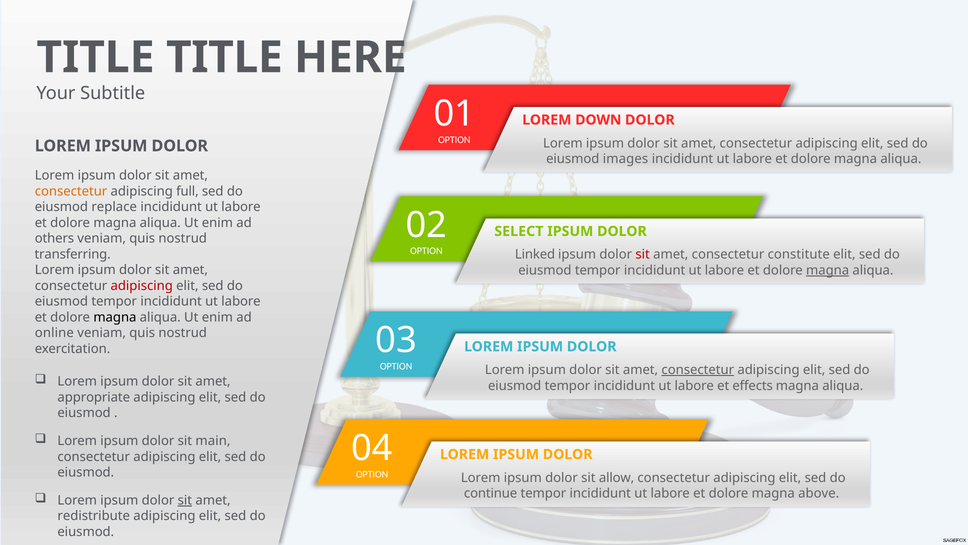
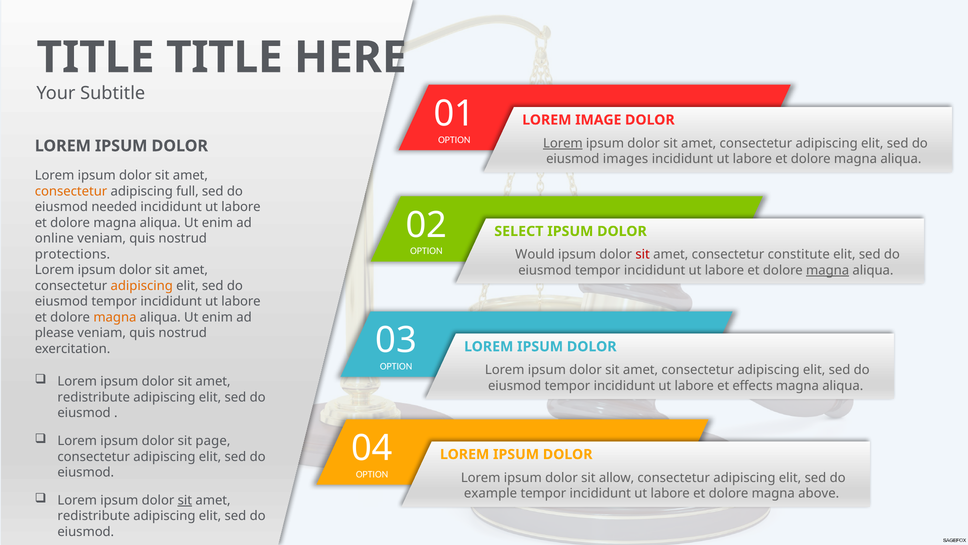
DOWN: DOWN -> IMAGE
Lorem at (563, 143) underline: none -> present
replace: replace -> needed
others: others -> online
transferring: transferring -> protections
Linked: Linked -> Would
adipiscing at (142, 285) colour: red -> orange
magna at (115, 317) colour: black -> orange
online: online -> please
consectetur at (698, 370) underline: present -> none
appropriate at (94, 397): appropriate -> redistribute
main: main -> page
continue: continue -> example
